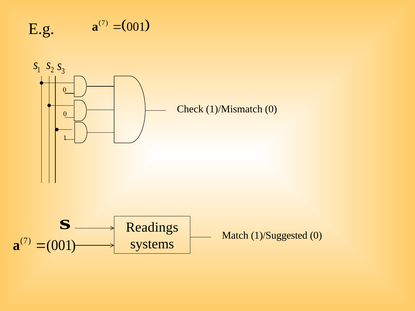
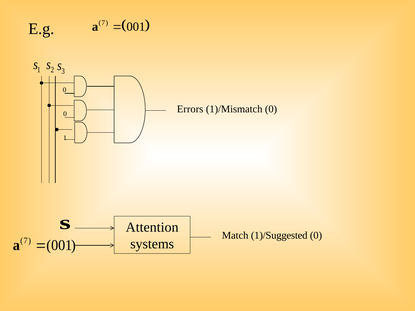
Check: Check -> Errors
Readings: Readings -> Attention
